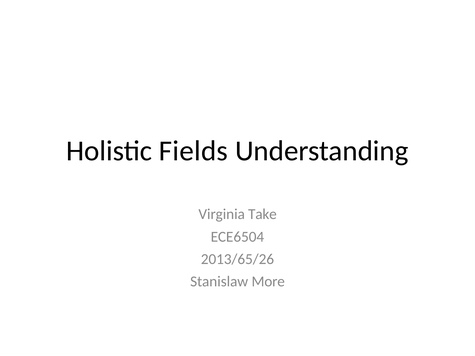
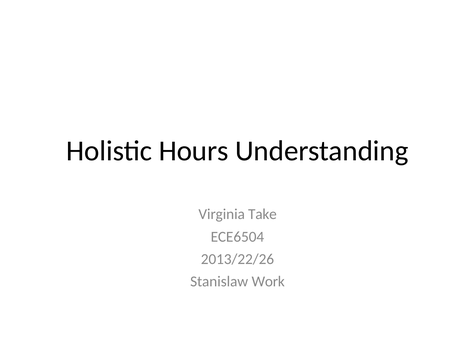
Fields: Fields -> Hours
2013/65/26: 2013/65/26 -> 2013/22/26
More: More -> Work
